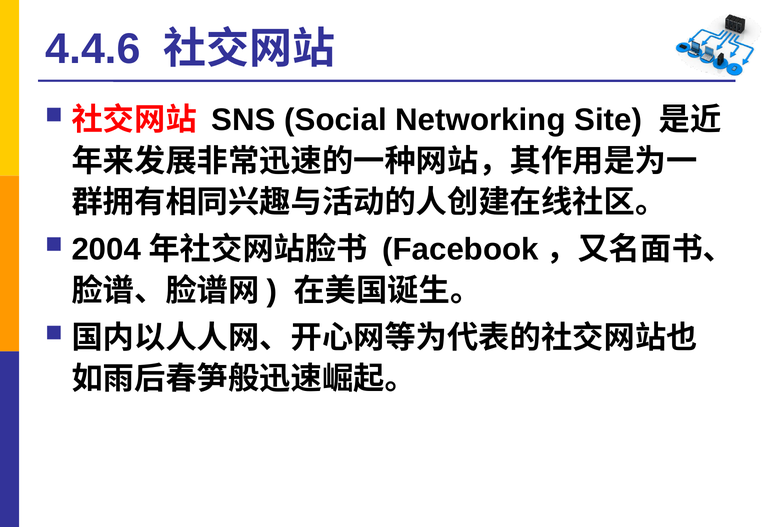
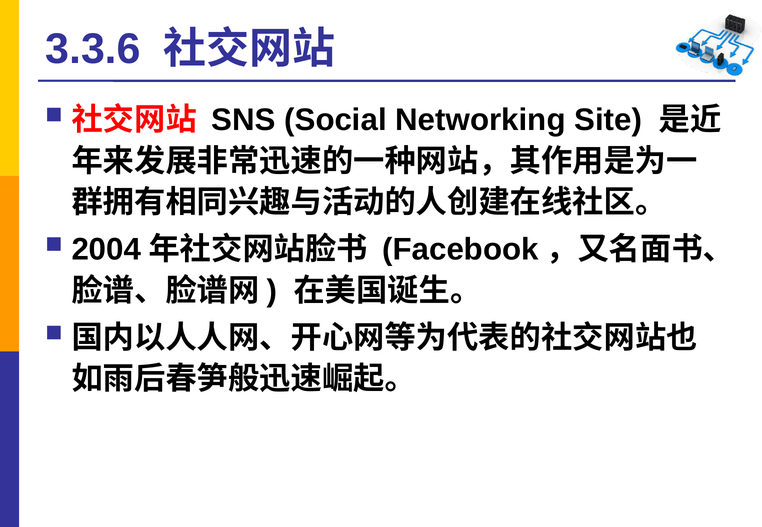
4.4.6: 4.4.6 -> 3.3.6
